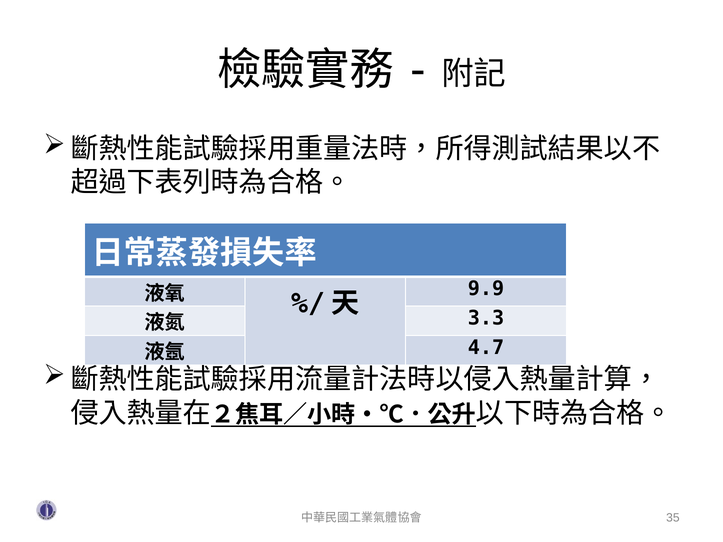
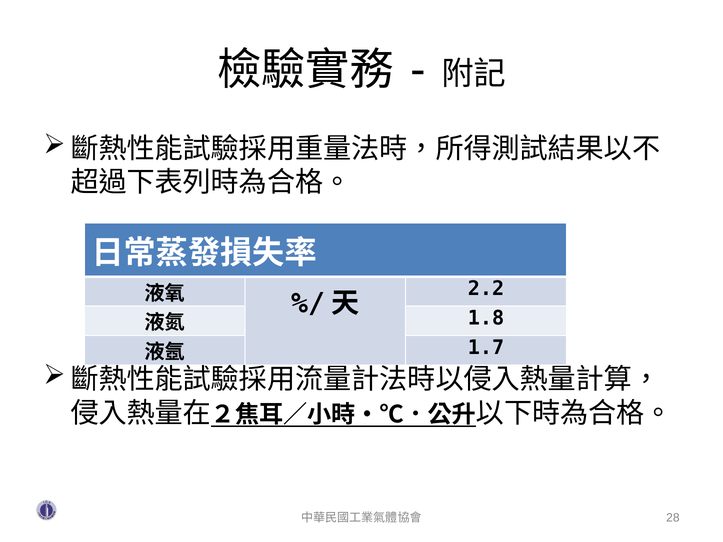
9.9: 9.9 -> 2.2
3.3: 3.3 -> 1.8
4.7: 4.7 -> 1.7
35: 35 -> 28
